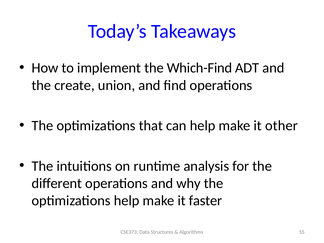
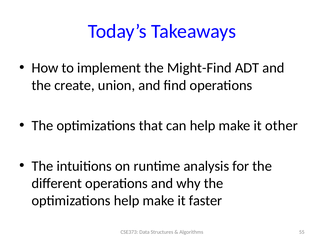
Which-Find: Which-Find -> Might-Find
